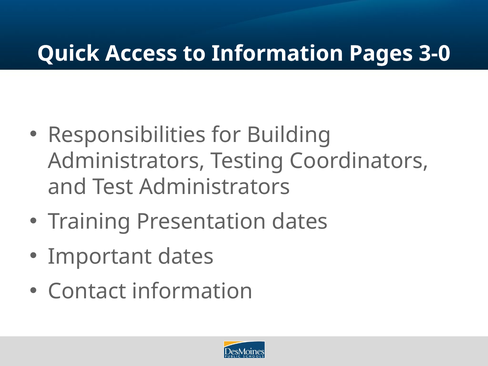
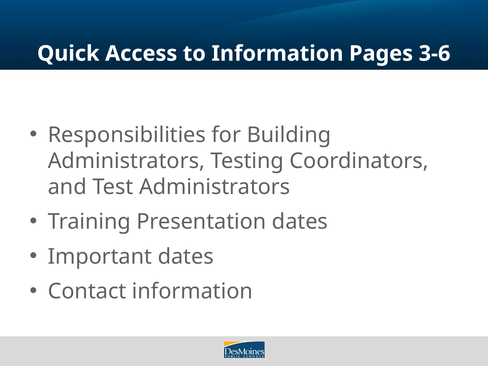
3-0: 3-0 -> 3-6
